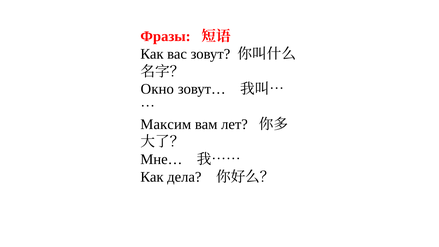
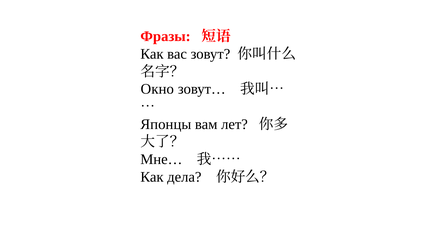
Максим: Максим -> Японцы
